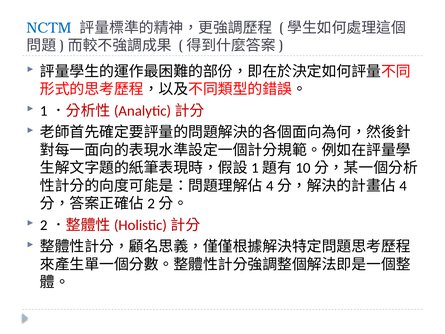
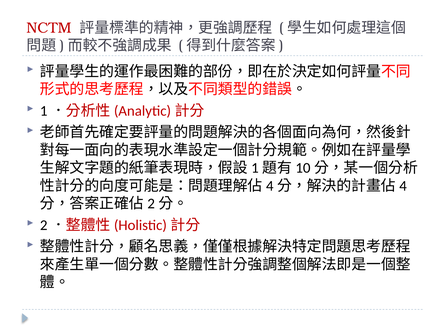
NCTM colour: blue -> red
